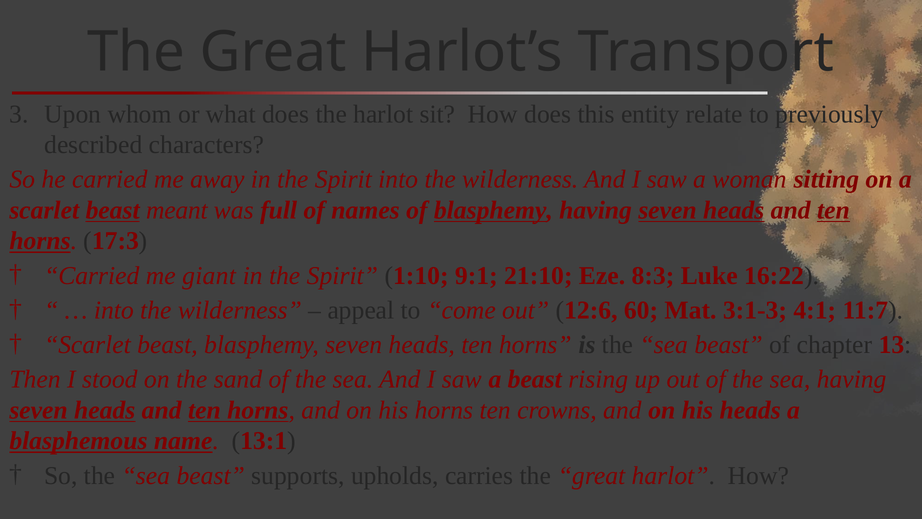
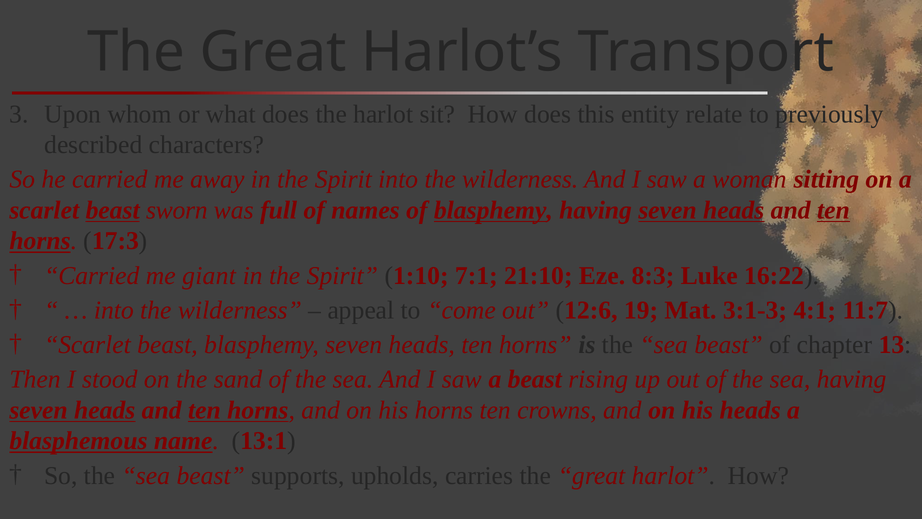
meant: meant -> sworn
9:1: 9:1 -> 7:1
60: 60 -> 19
